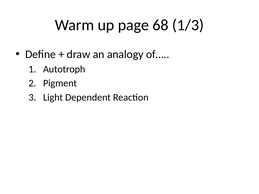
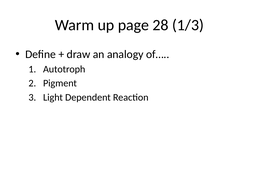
68: 68 -> 28
